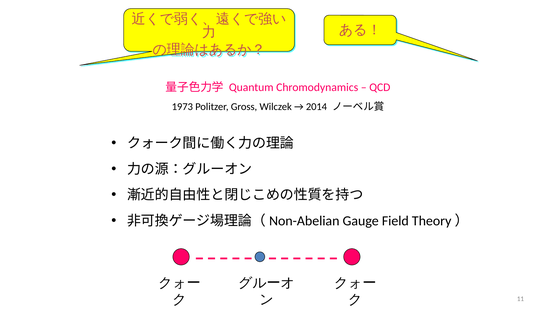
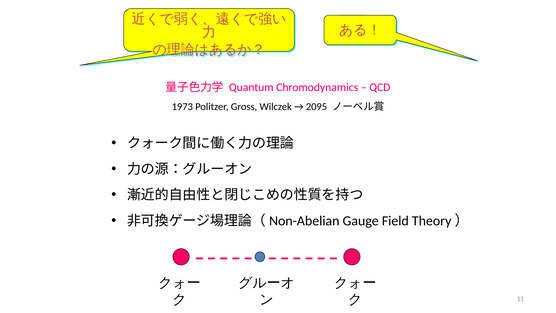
2014: 2014 -> 2095
